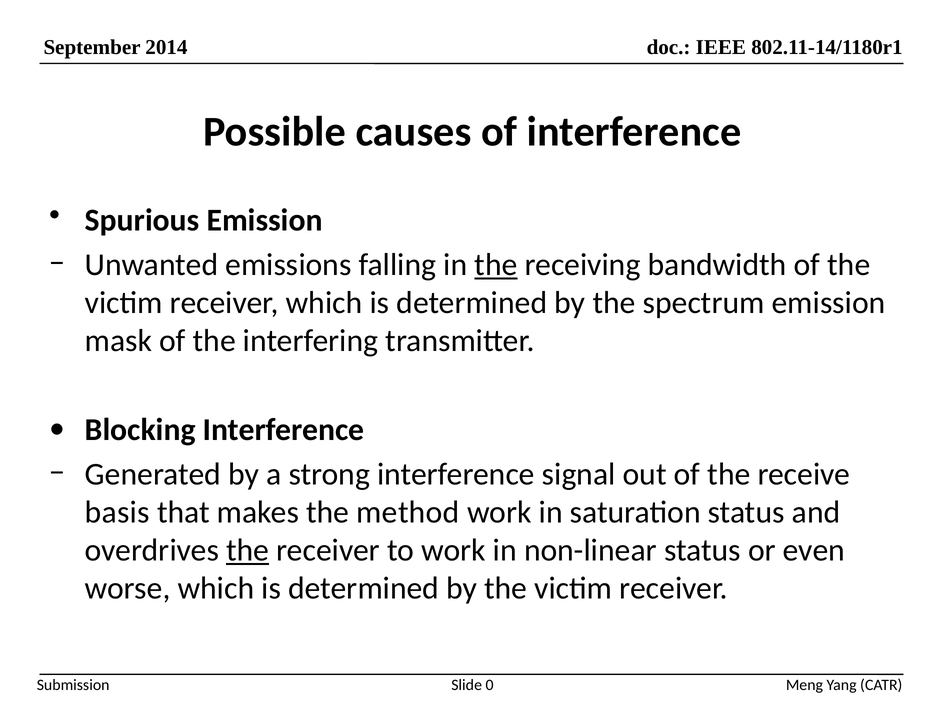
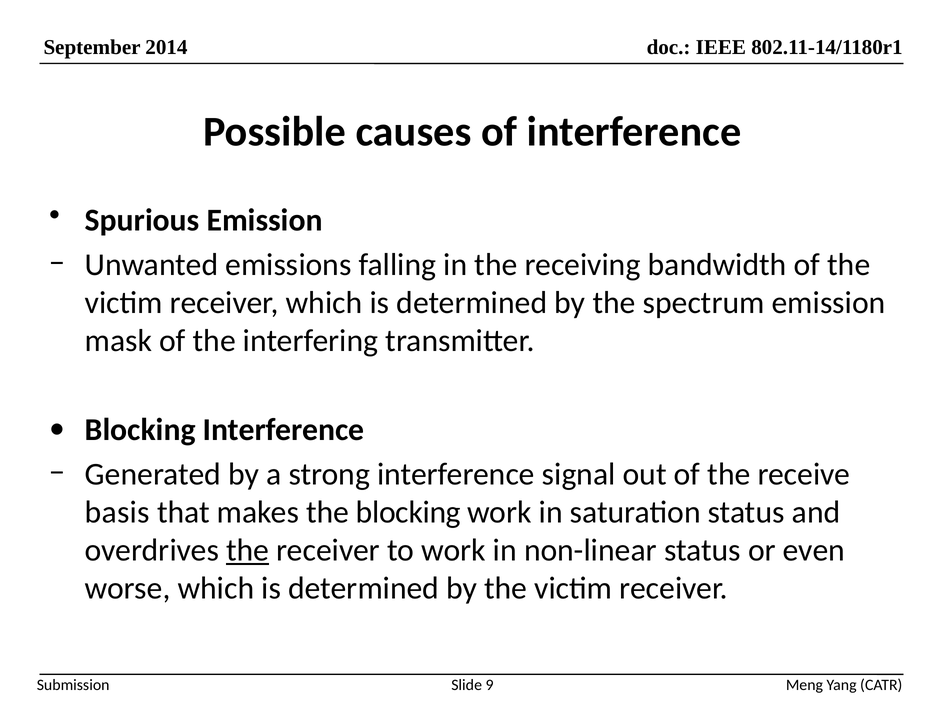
the at (496, 265) underline: present -> none
the method: method -> blocking
0: 0 -> 9
